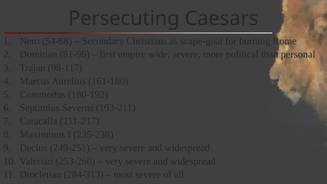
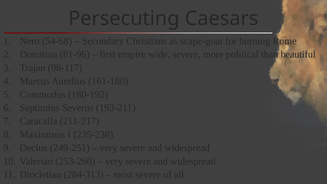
personal: personal -> beautiful
